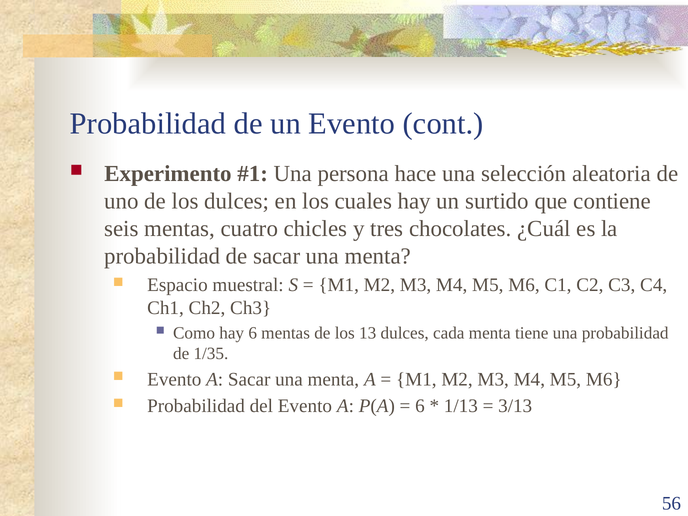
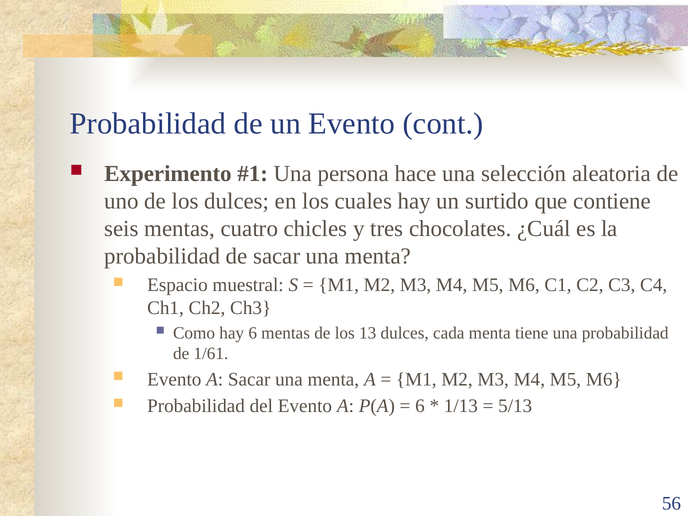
1/35: 1/35 -> 1/61
3/13: 3/13 -> 5/13
